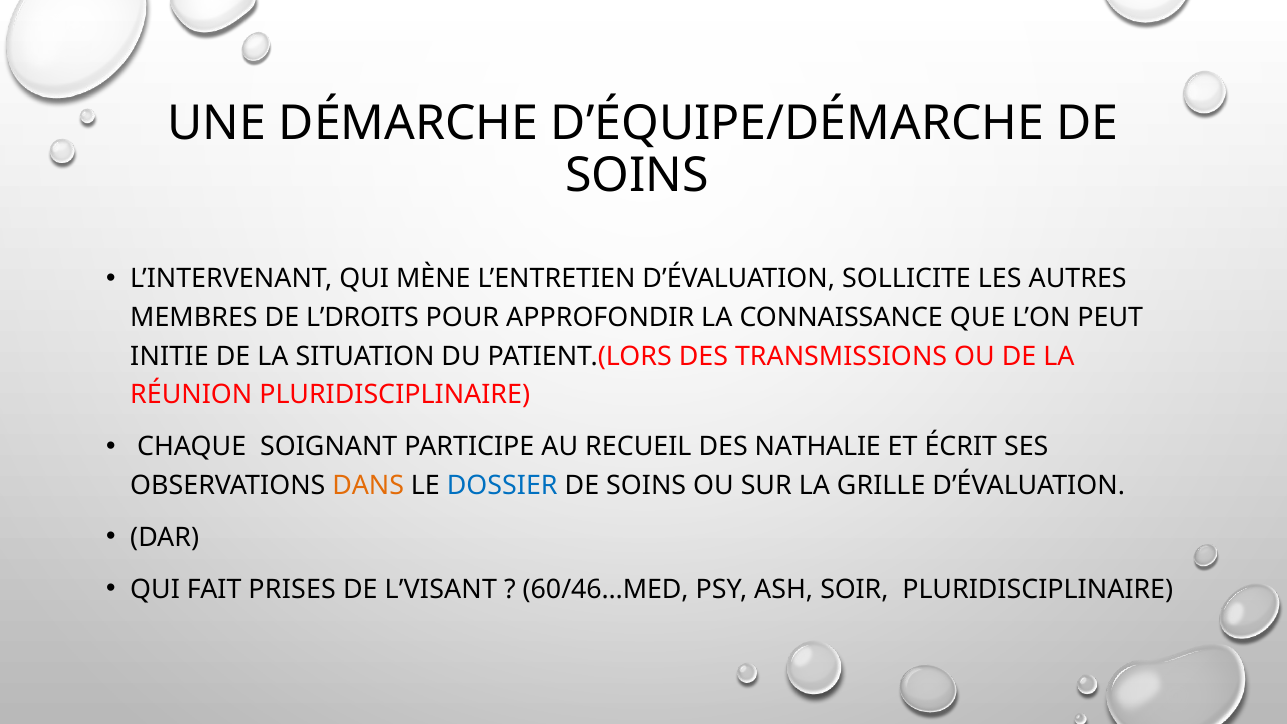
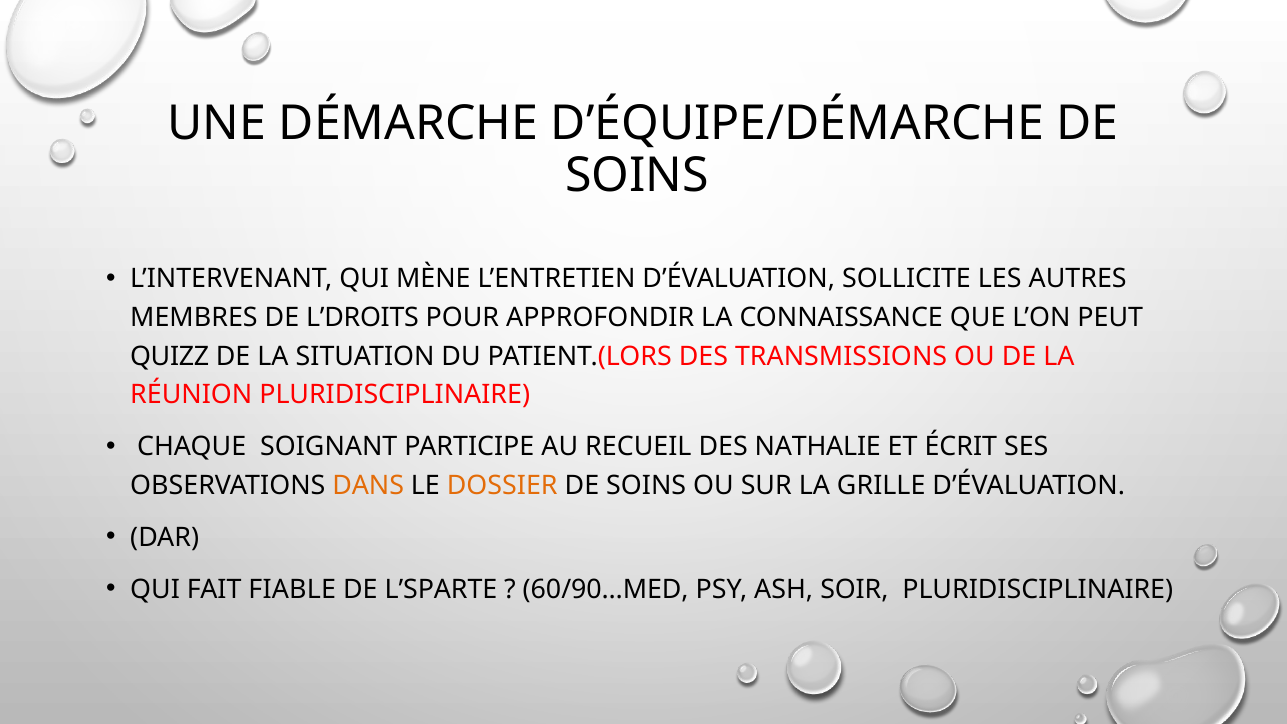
INITIE: INITIE -> QUIZZ
DOSSIER colour: blue -> orange
PRISES: PRISES -> FIABLE
L’VISANT: L’VISANT -> L’SPARTE
60/46…MED: 60/46…MED -> 60/90…MED
